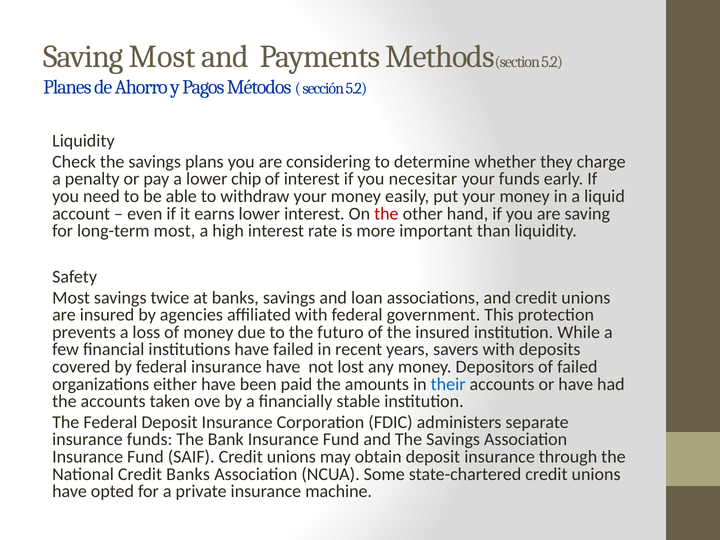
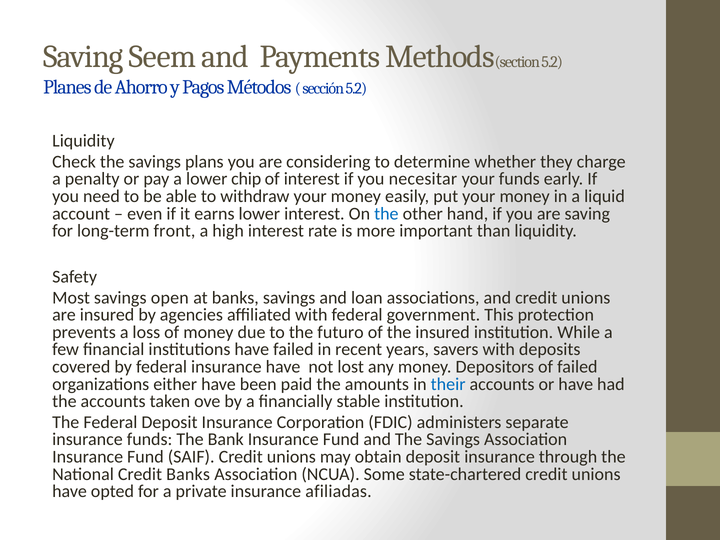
Saving Most: Most -> Seem
the at (386, 214) colour: red -> blue
long-term most: most -> front
twice: twice -> open
machine: machine -> afiliadas
